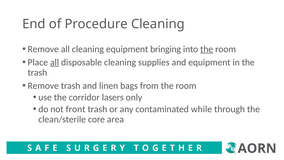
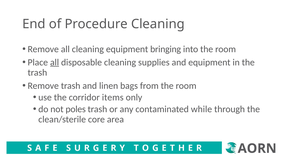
the at (207, 49) underline: present -> none
lasers: lasers -> items
front: front -> poles
